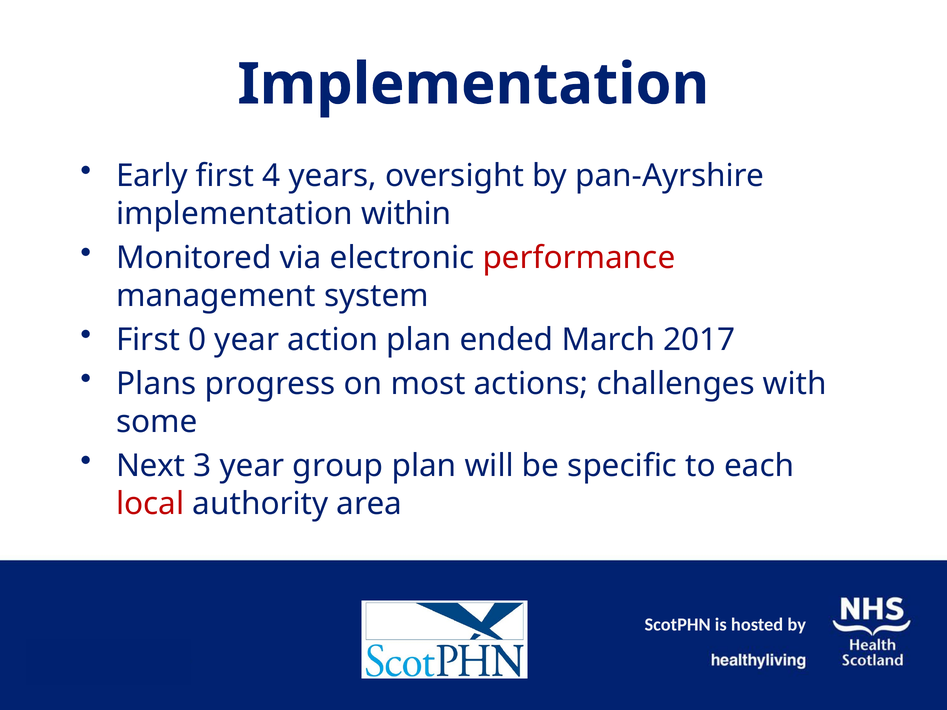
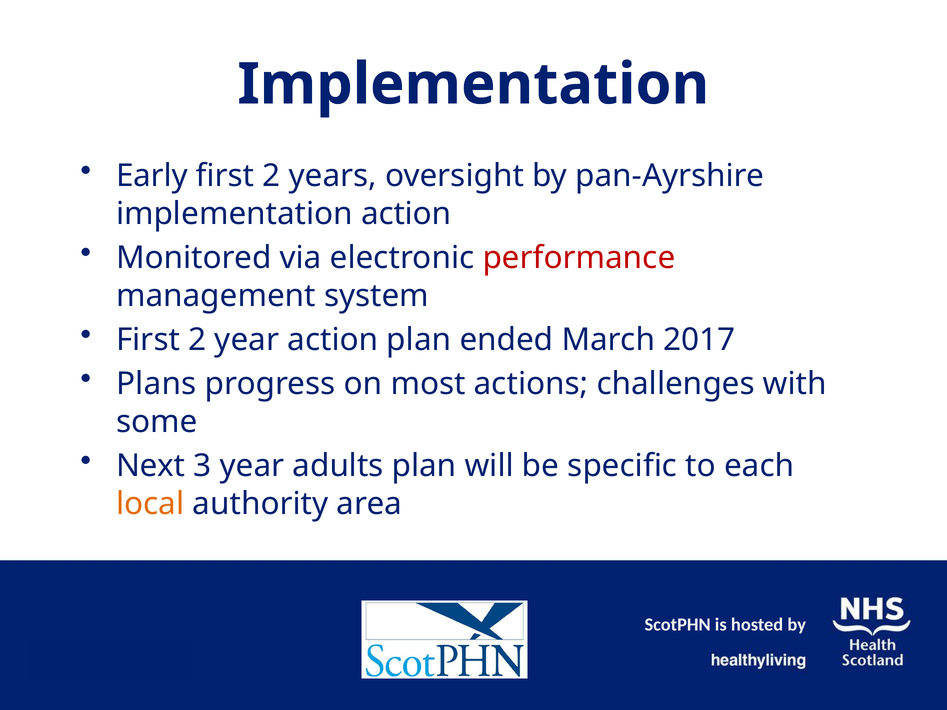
4 at (271, 176): 4 -> 2
implementation within: within -> action
0 at (197, 340): 0 -> 2
group: group -> adults
local colour: red -> orange
